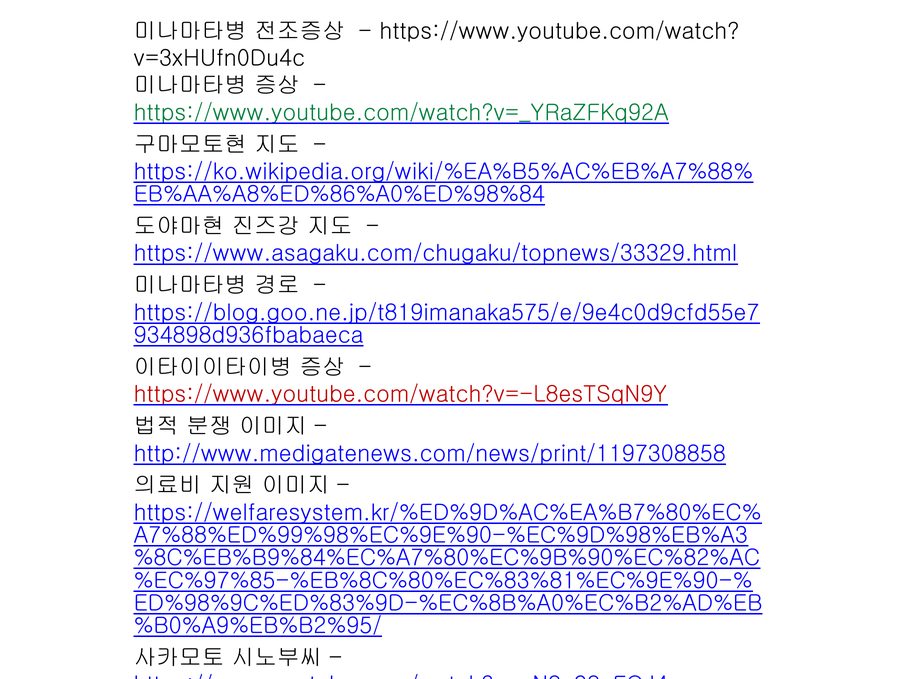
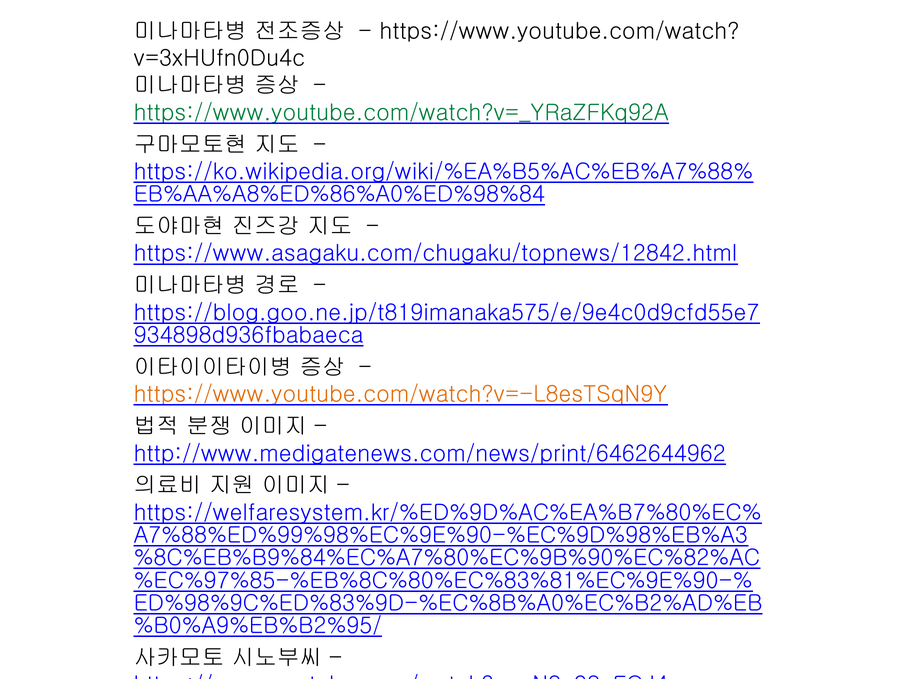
https://www.asagaku.com/chugaku/topnews/33329.html: https://www.asagaku.com/chugaku/topnews/33329.html -> https://www.asagaku.com/chugaku/topnews/12842.html
https://www.youtube.com/watch?v=-L8esTSqN9Y colour: red -> orange
http://www.medigatenews.com/news/print/1197308858: http://www.medigatenews.com/news/print/1197308858 -> http://www.medigatenews.com/news/print/6462644962
